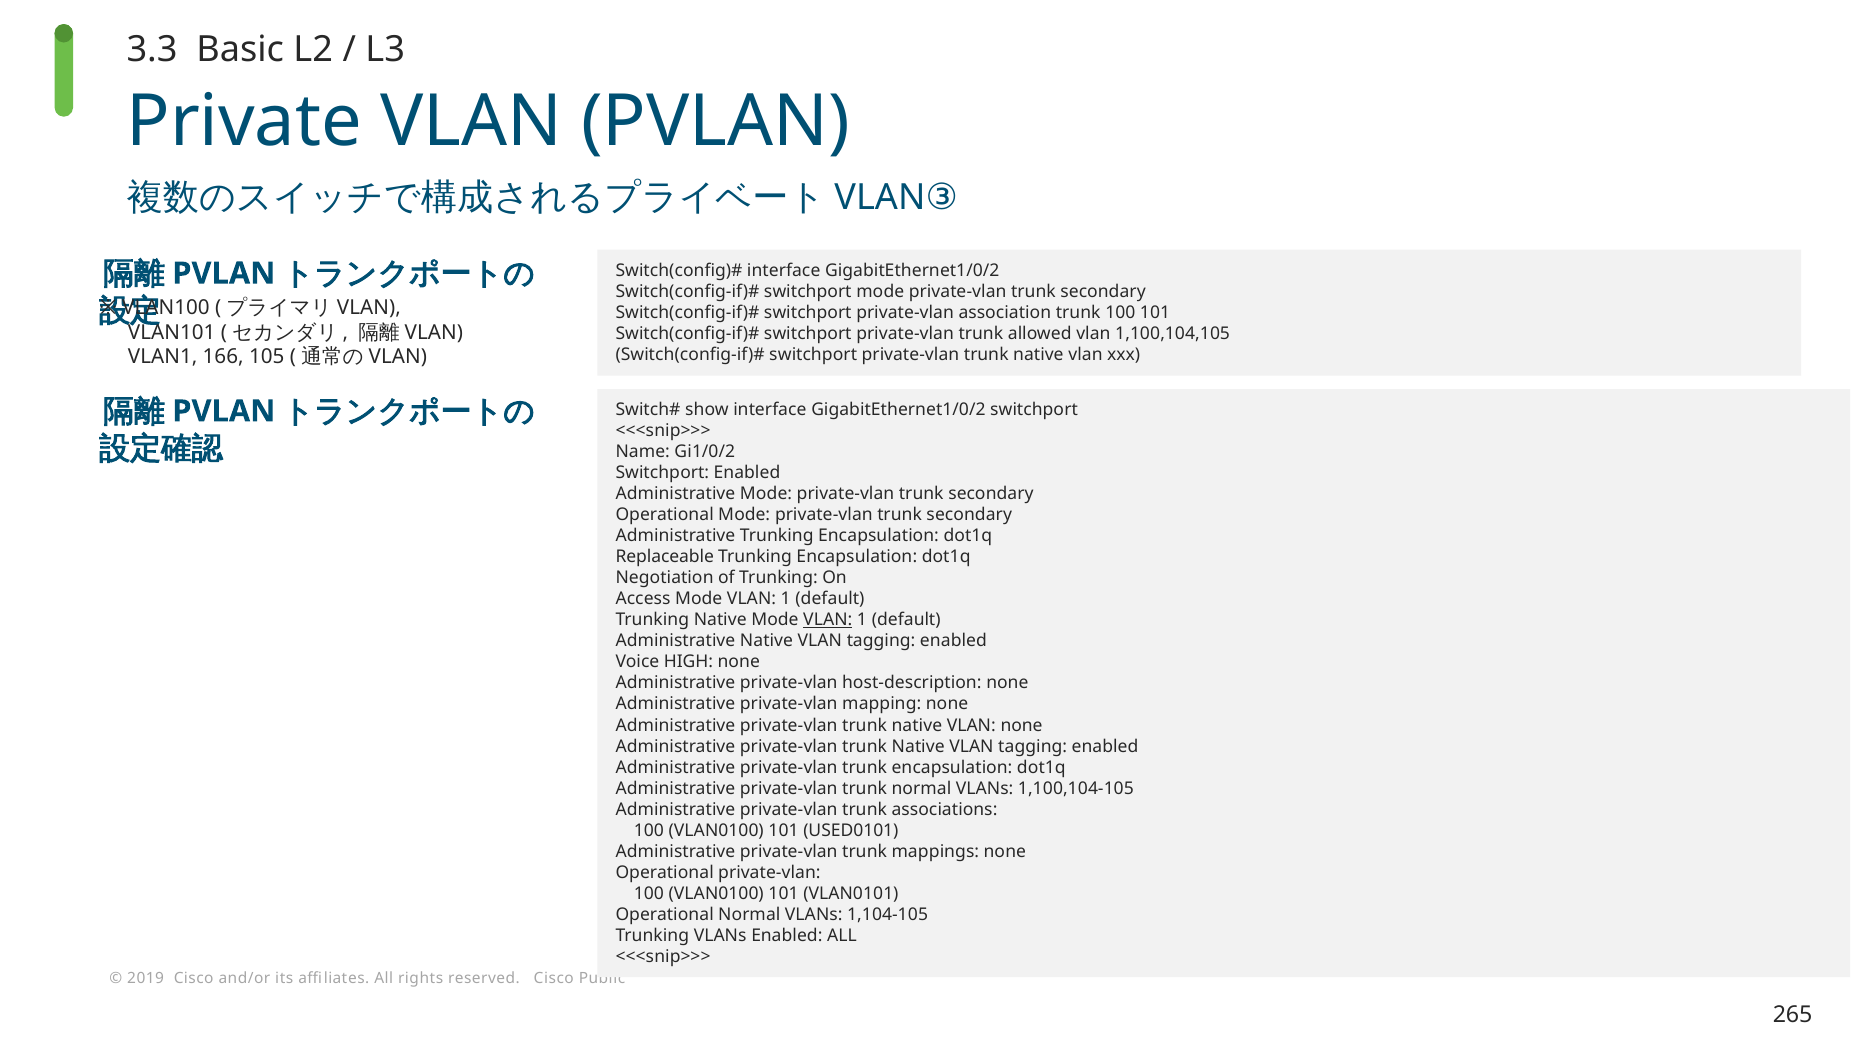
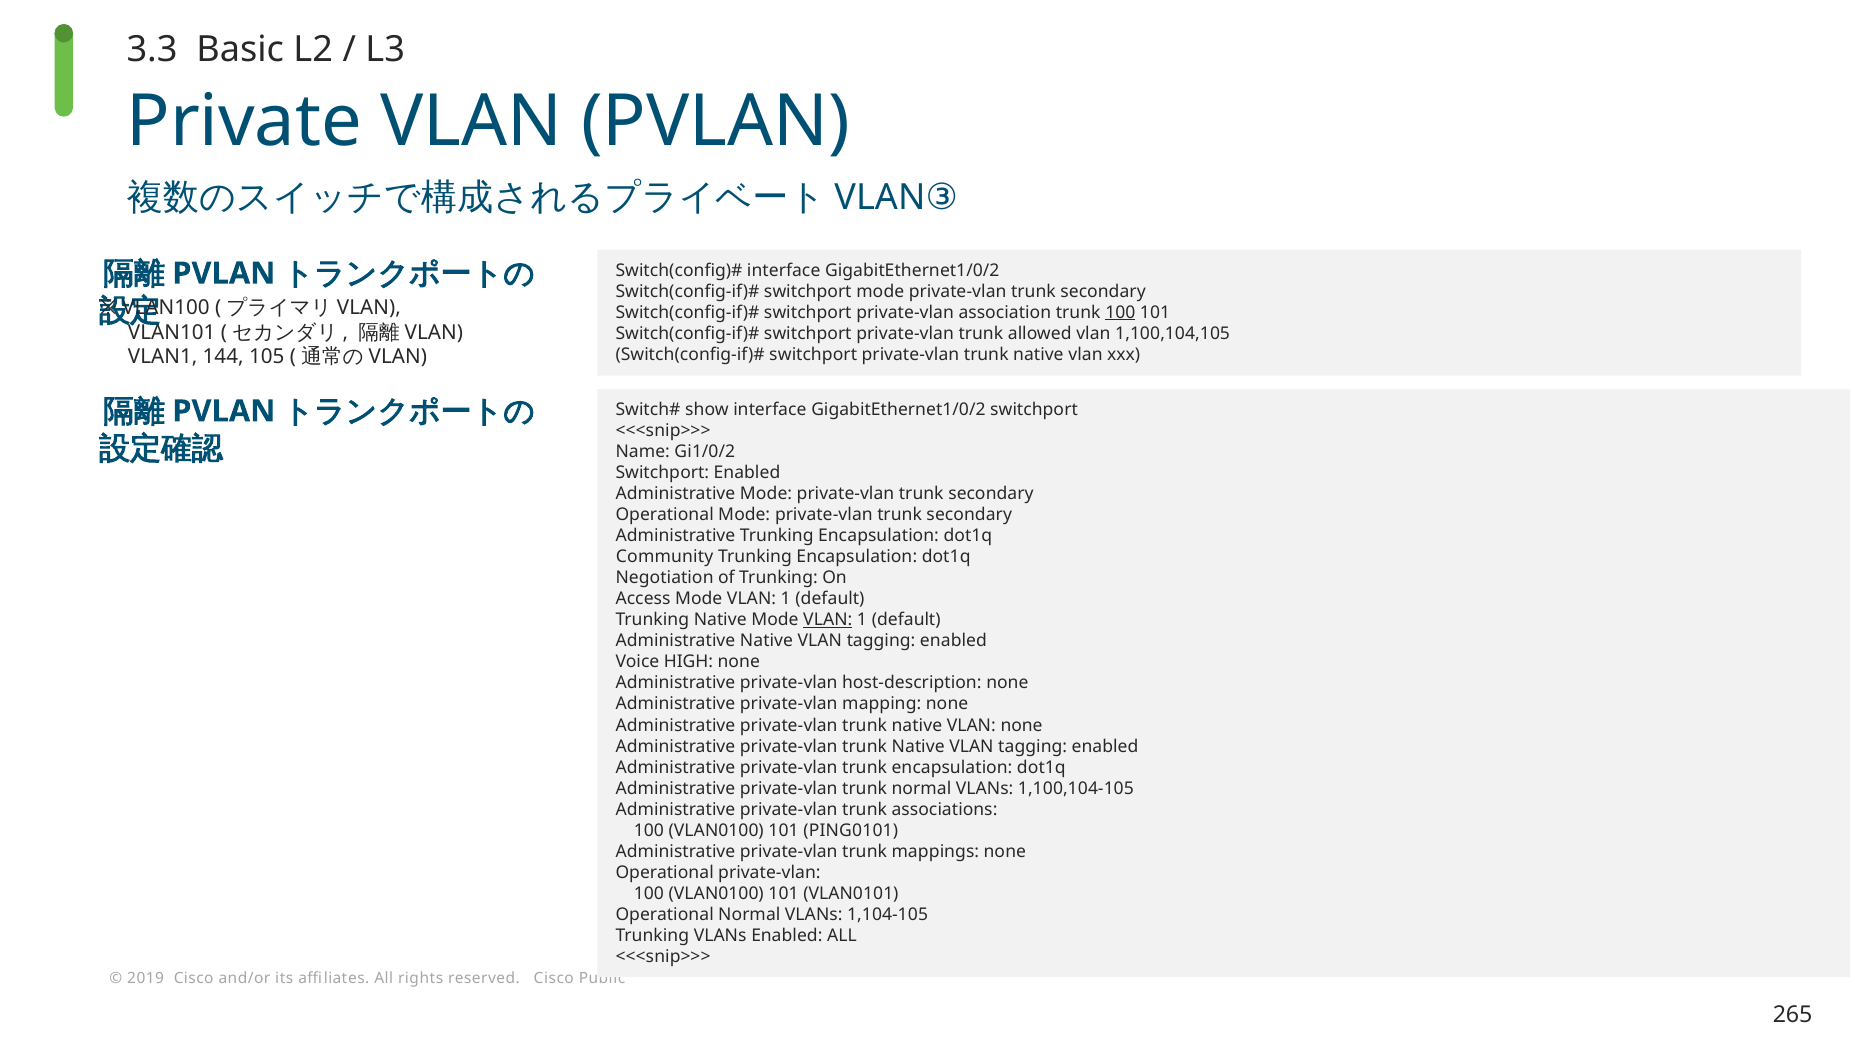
100 at (1120, 313) underline: none -> present
166: 166 -> 144
Replaceable: Replaceable -> Community
USED0101: USED0101 -> PING0101
